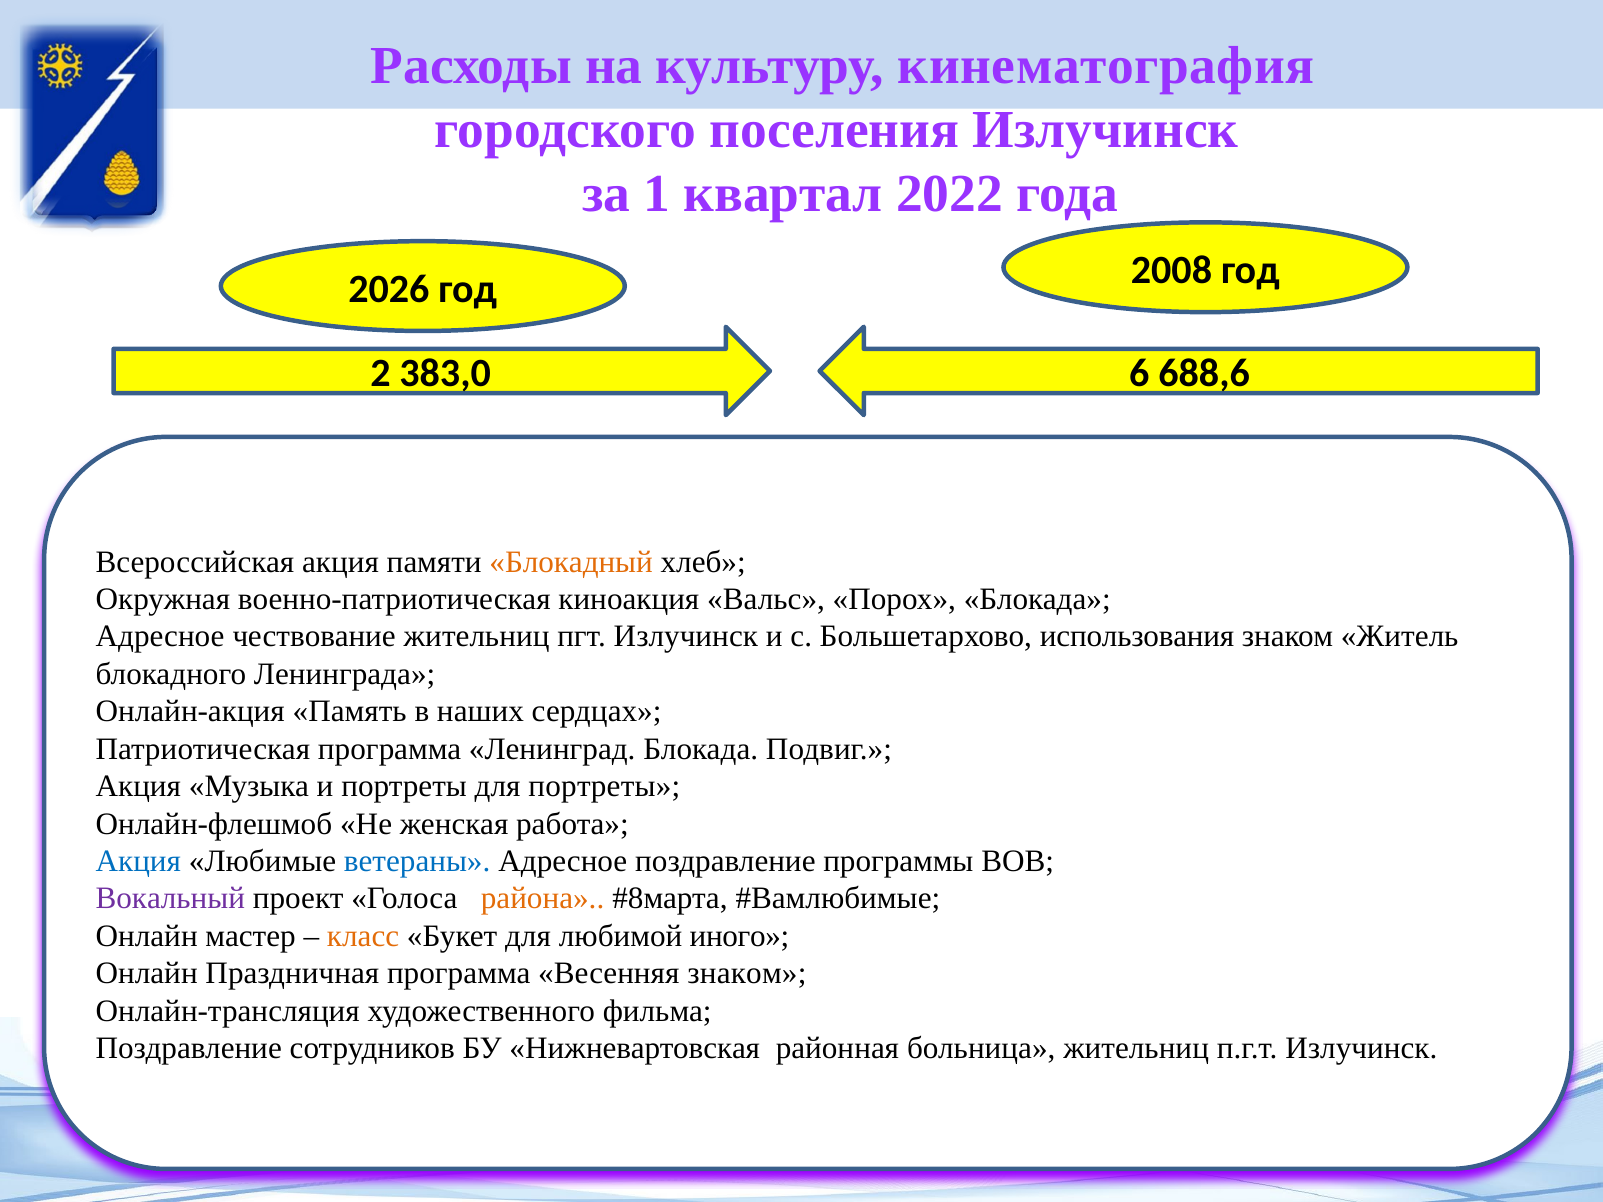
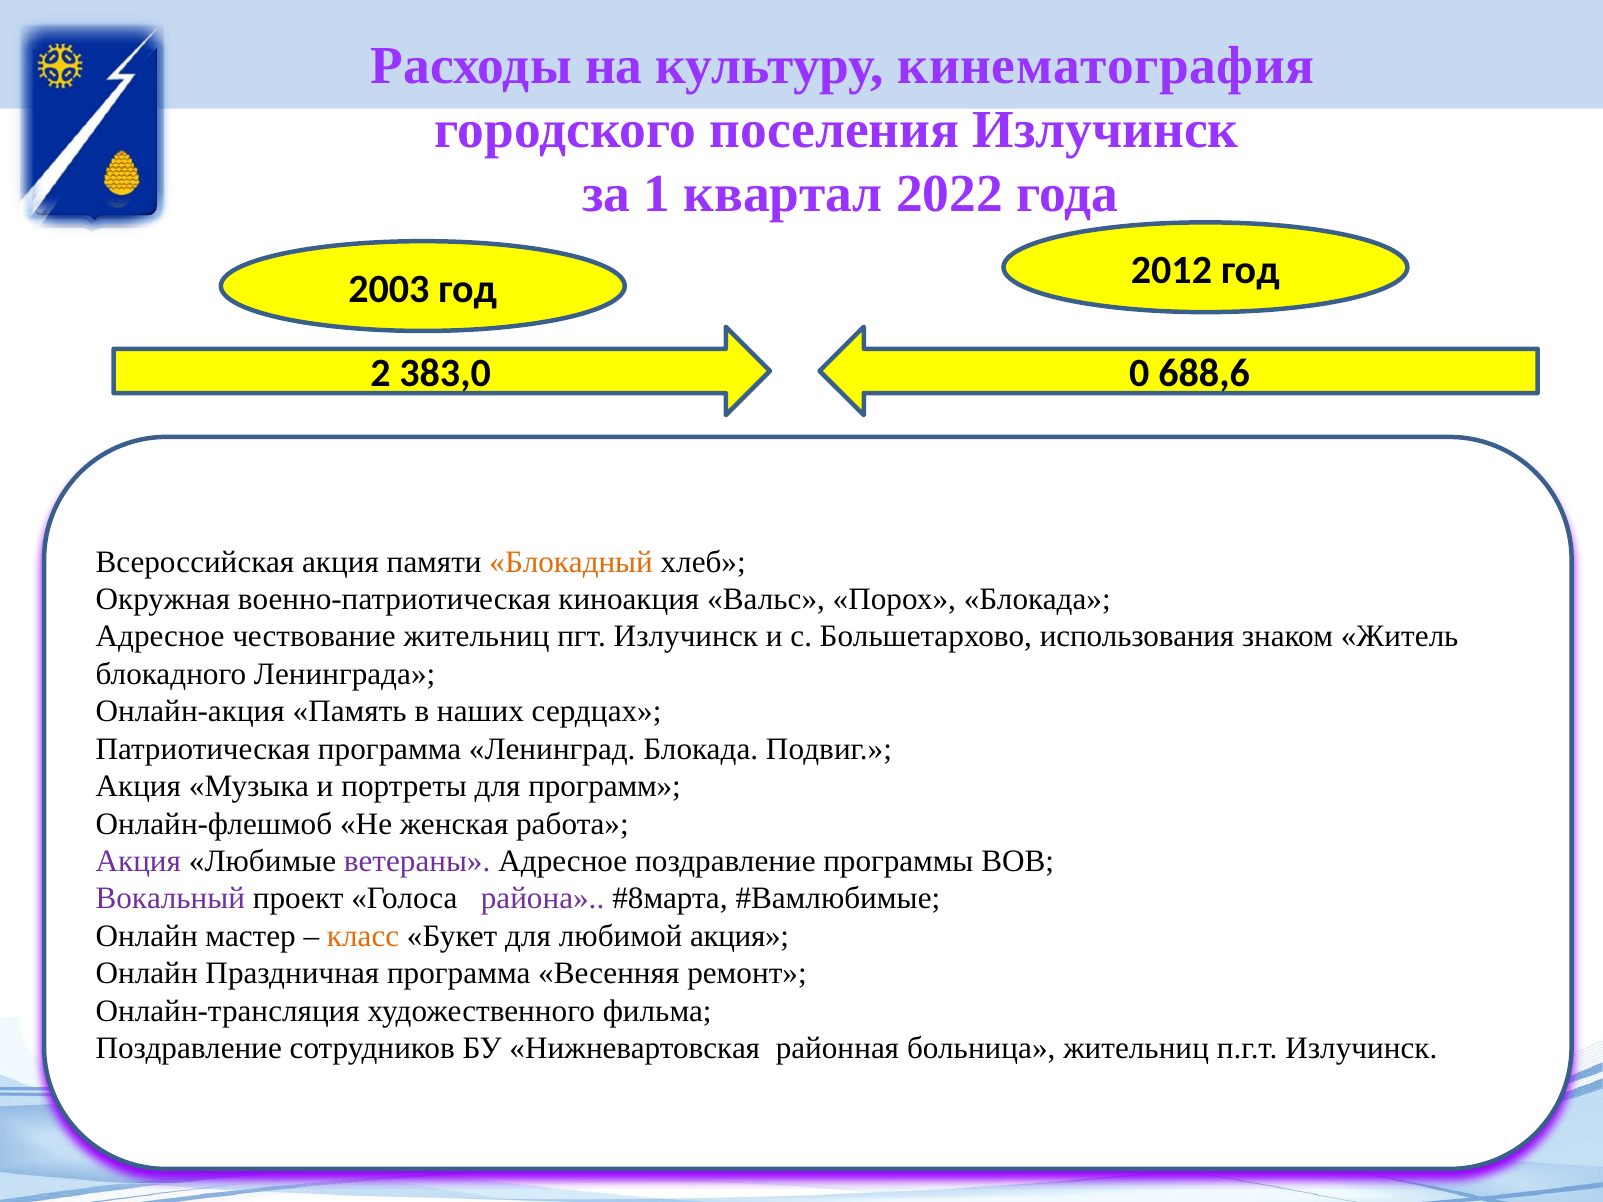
2026: 2026 -> 2003
2008: 2008 -> 2012
6: 6 -> 0
для портреты: портреты -> программ
Акция at (138, 861) colour: blue -> purple
ветераны colour: blue -> purple
района colour: orange -> purple
любимой иного: иного -> акция
Весенняя знаком: знаком -> ремонт
